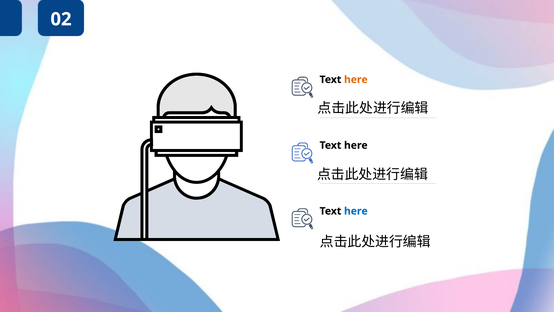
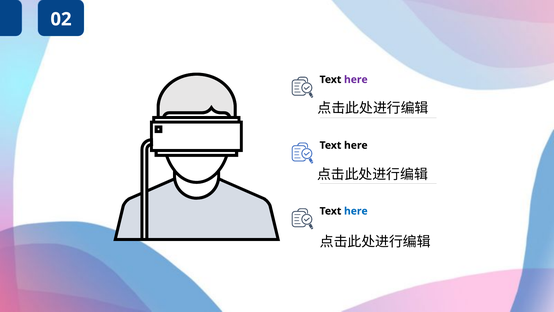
here at (356, 79) colour: orange -> purple
